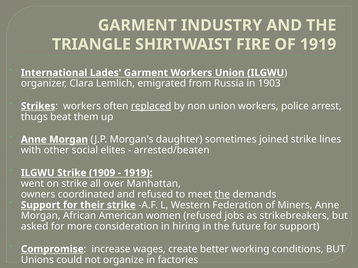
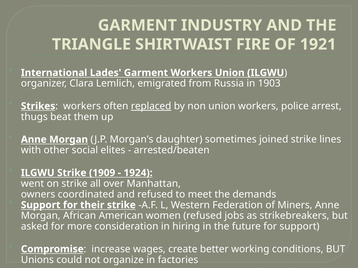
OF 1919: 1919 -> 1921
1919 at (138, 173): 1919 -> 1924
the at (222, 195) underline: present -> none
